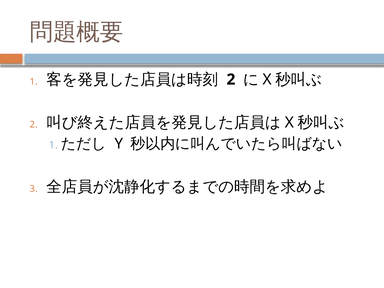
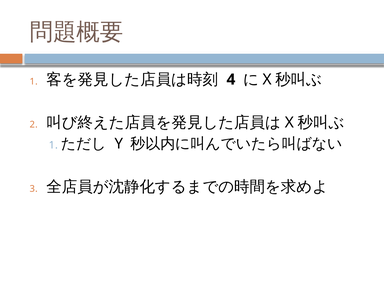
2 at (231, 79): 2 -> 4
